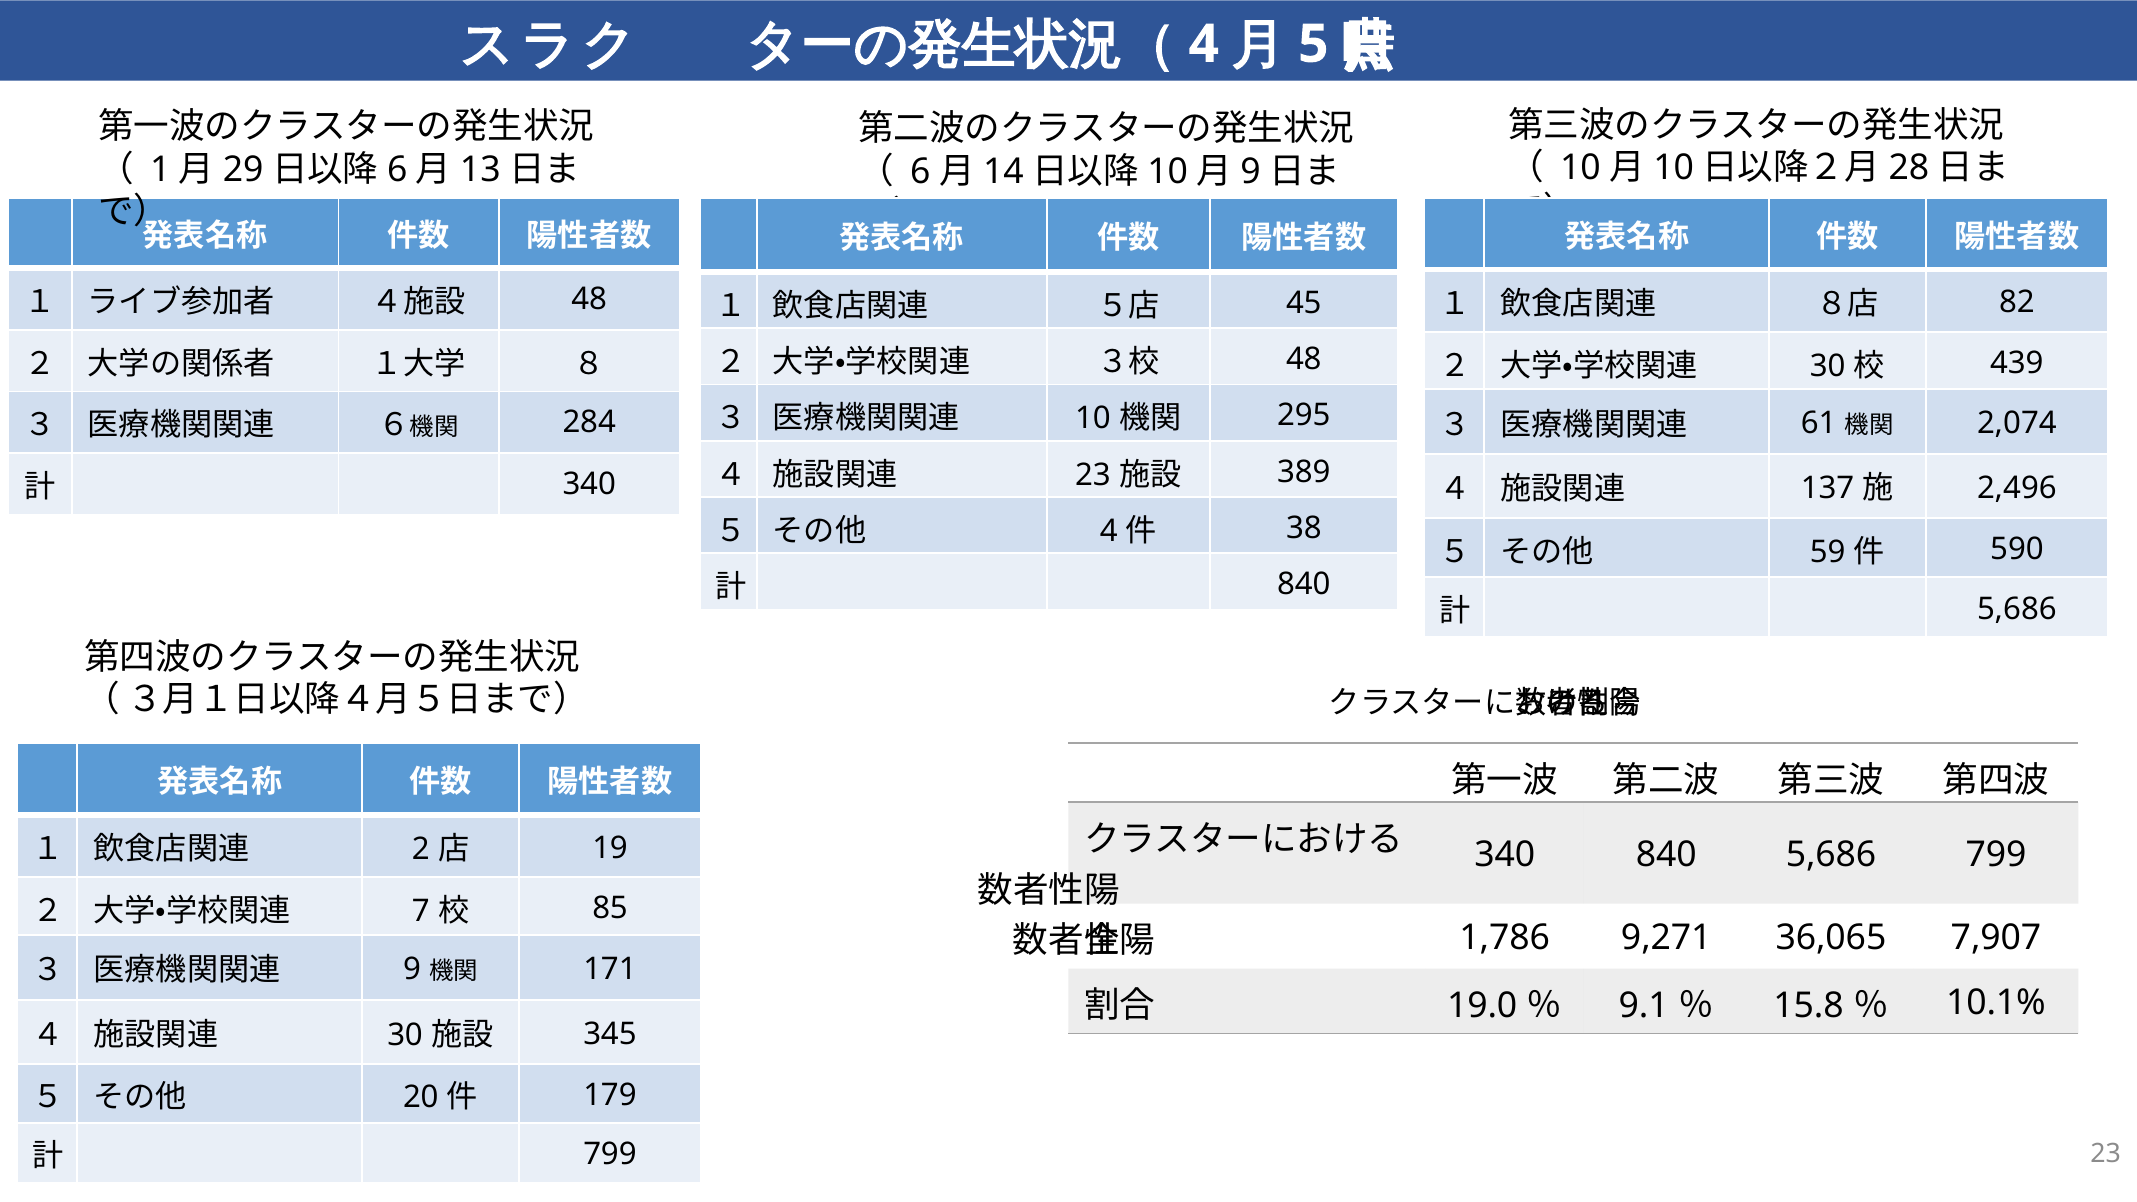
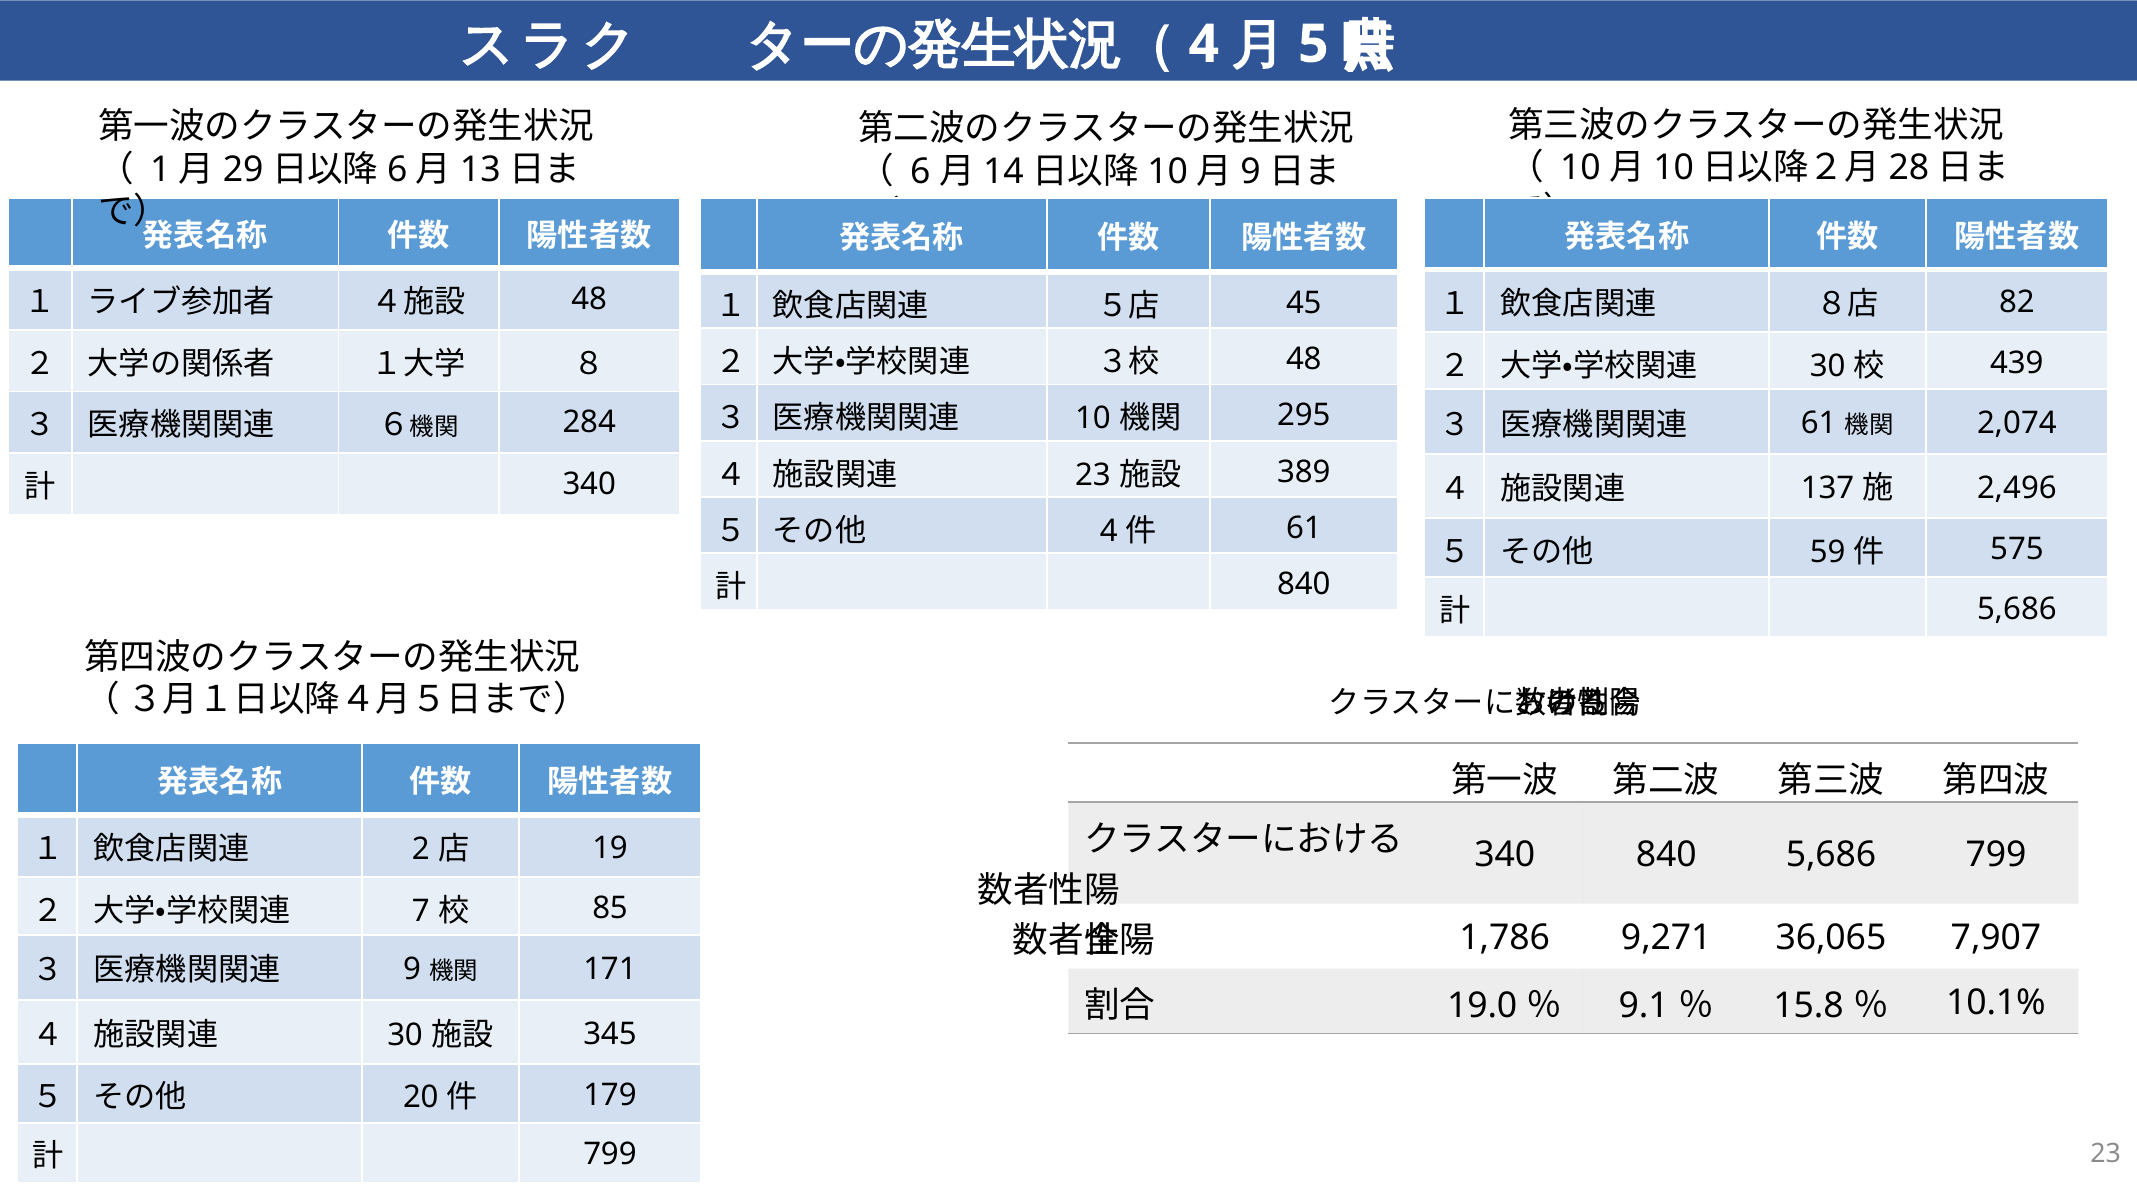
38 at (1304, 528): 38 -> 61
590: 590 -> 575
